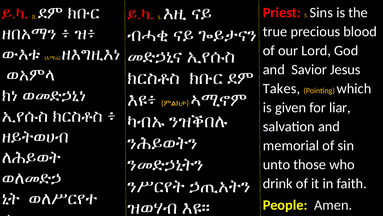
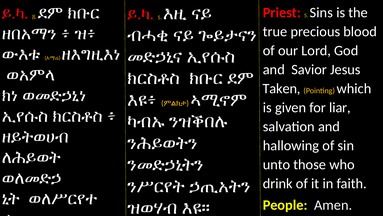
Takes: Takes -> Taken
memorial: memorial -> hallowing
